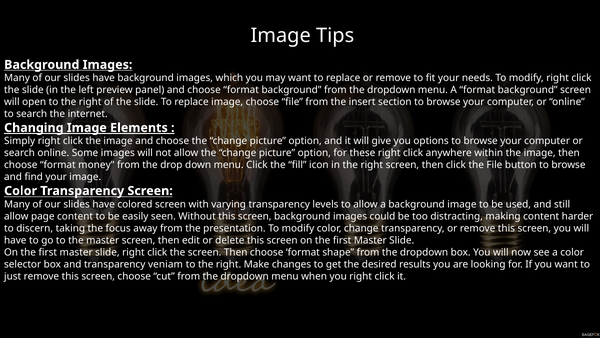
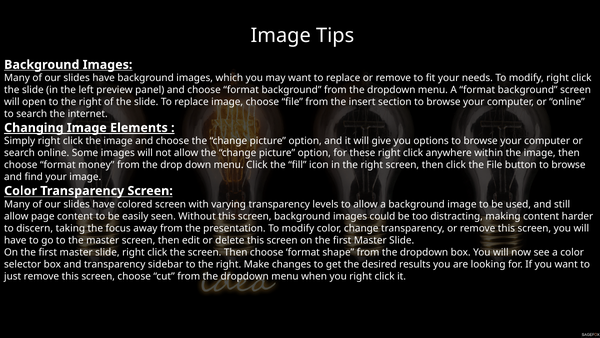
veniam: veniam -> sidebar
